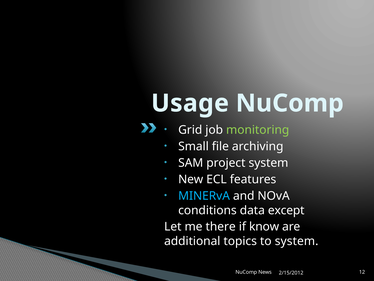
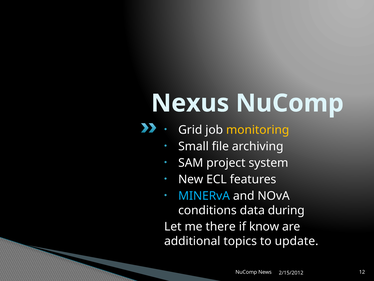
Usage: Usage -> Nexus
monitoring colour: light green -> yellow
except: except -> during
to system: system -> update
